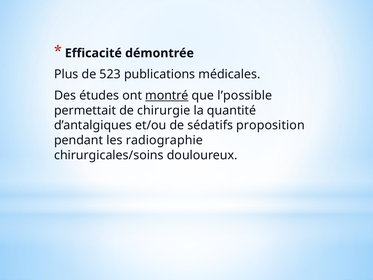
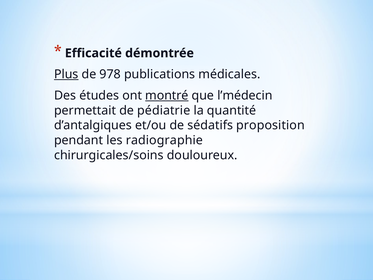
Plus underline: none -> present
523: 523 -> 978
l’possible: l’possible -> l’médecin
chirurgie: chirurgie -> pédiatrie
